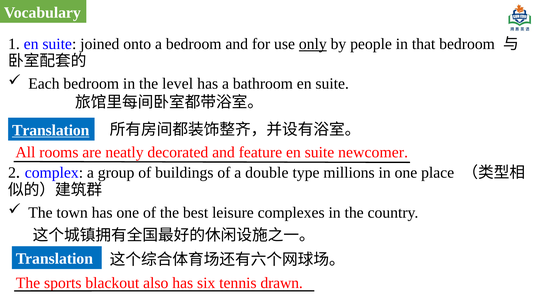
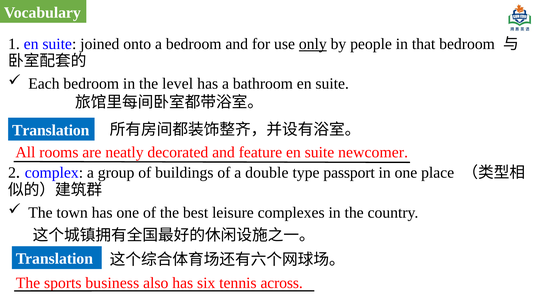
Translation at (51, 130) underline: present -> none
millions: millions -> passport
blackout: blackout -> business
drawn: drawn -> across
